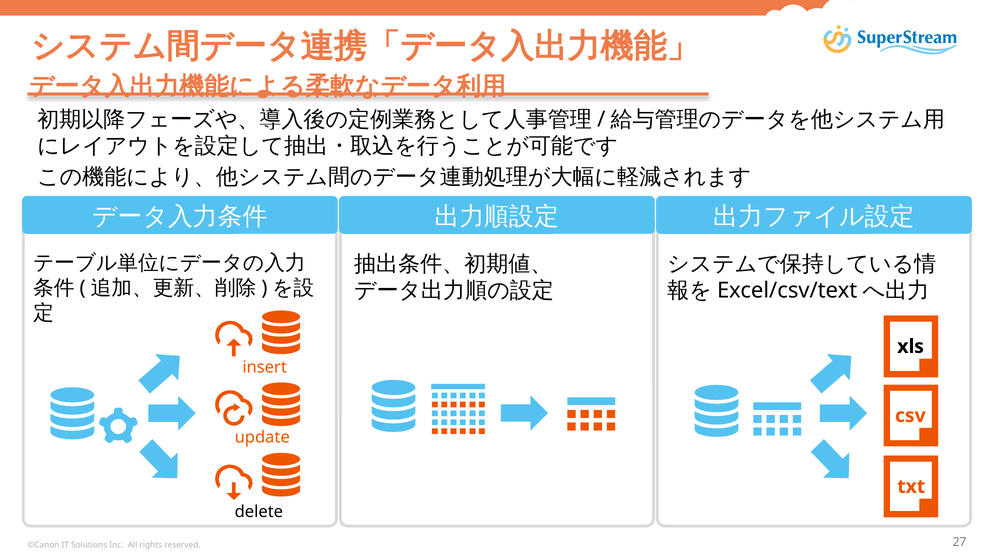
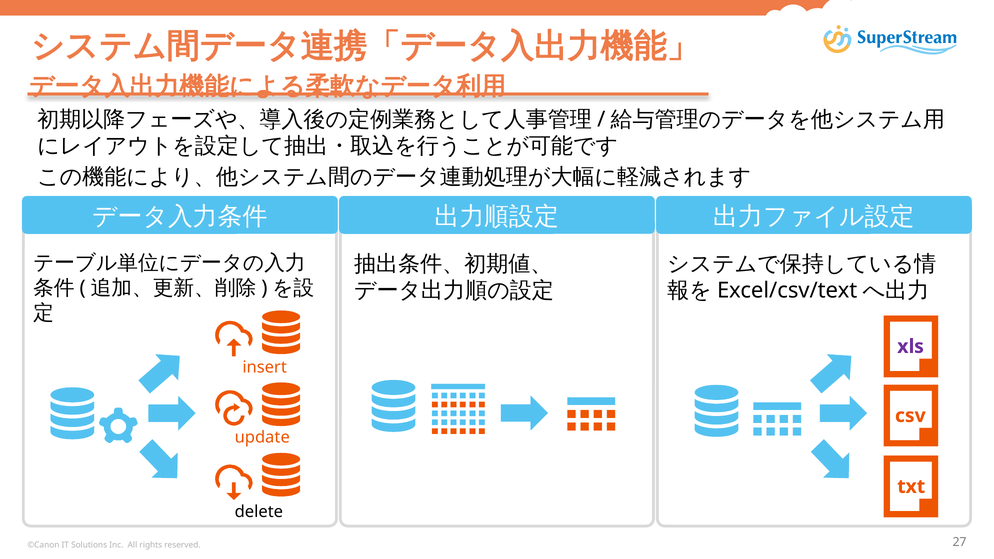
xls colour: black -> purple
